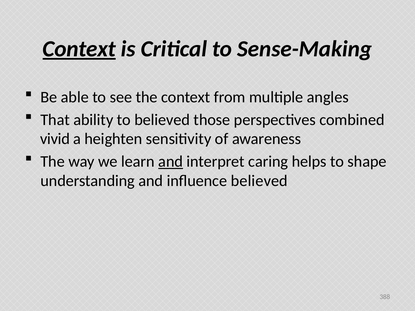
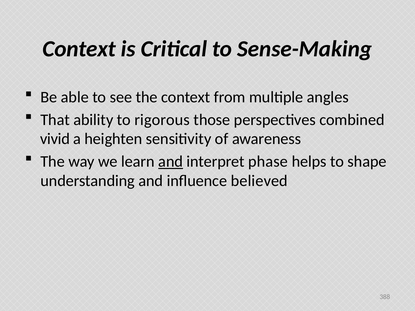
Context at (79, 49) underline: present -> none
to believed: believed -> rigorous
caring: caring -> phase
